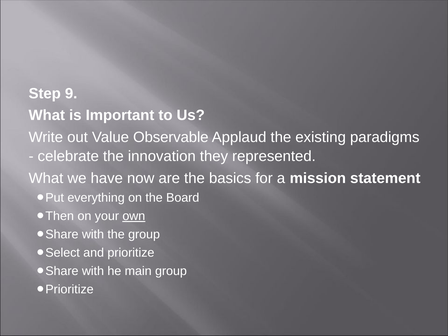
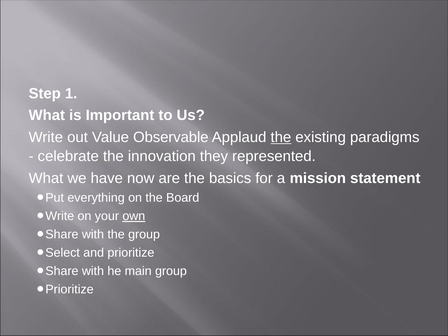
9: 9 -> 1
the at (281, 137) underline: none -> present
Then at (60, 216): Then -> Write
